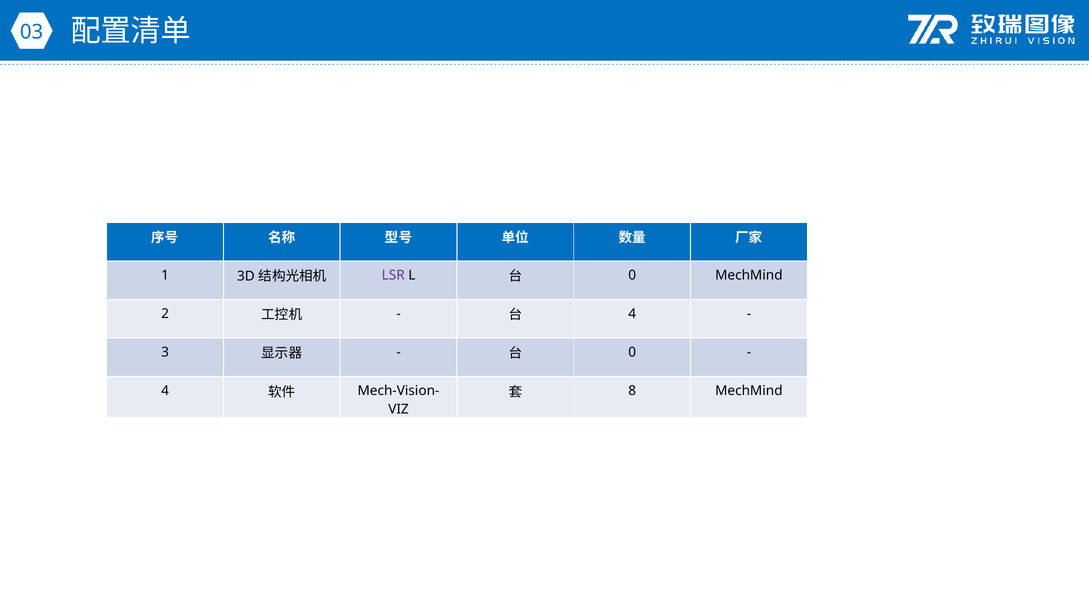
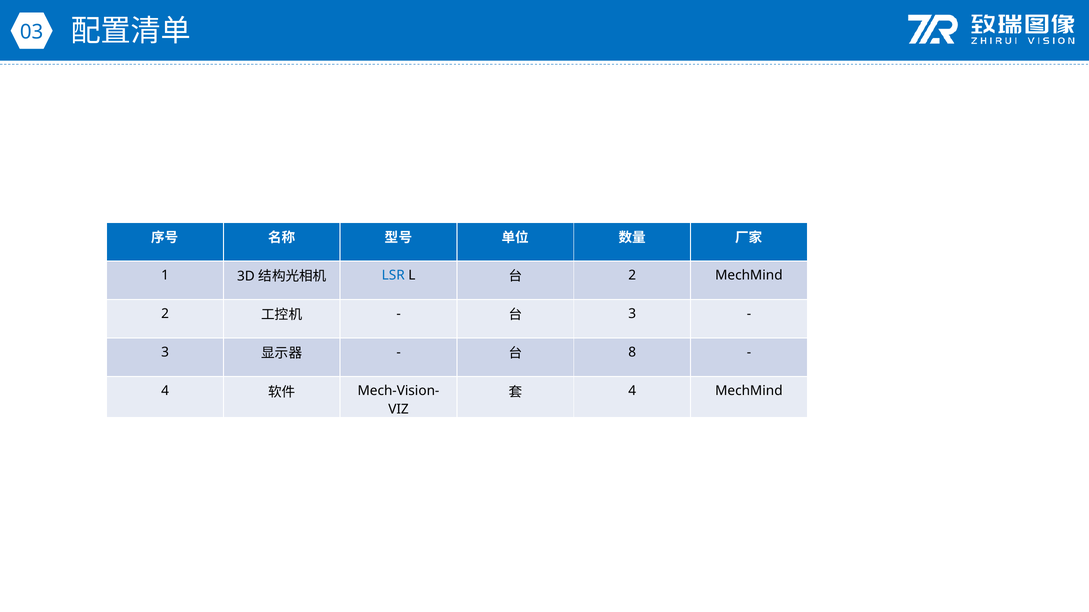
LSR colour: purple -> blue
0 at (632, 275): 0 -> 2
4 at (632, 314): 4 -> 3
0 at (632, 353): 0 -> 8
8 at (632, 391): 8 -> 4
